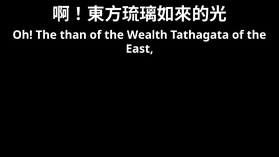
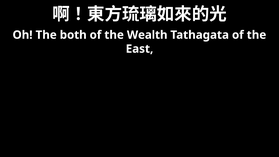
than: than -> both
